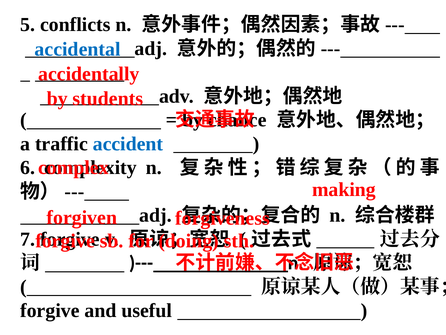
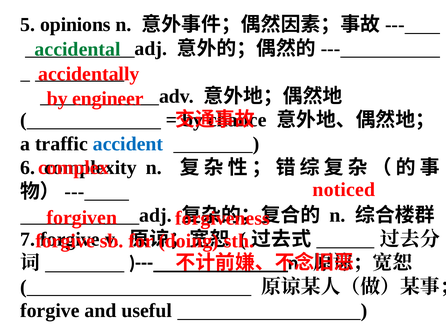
conflicts: conflicts -> opinions
accidental colour: blue -> green
students: students -> engineer
making: making -> noticed
